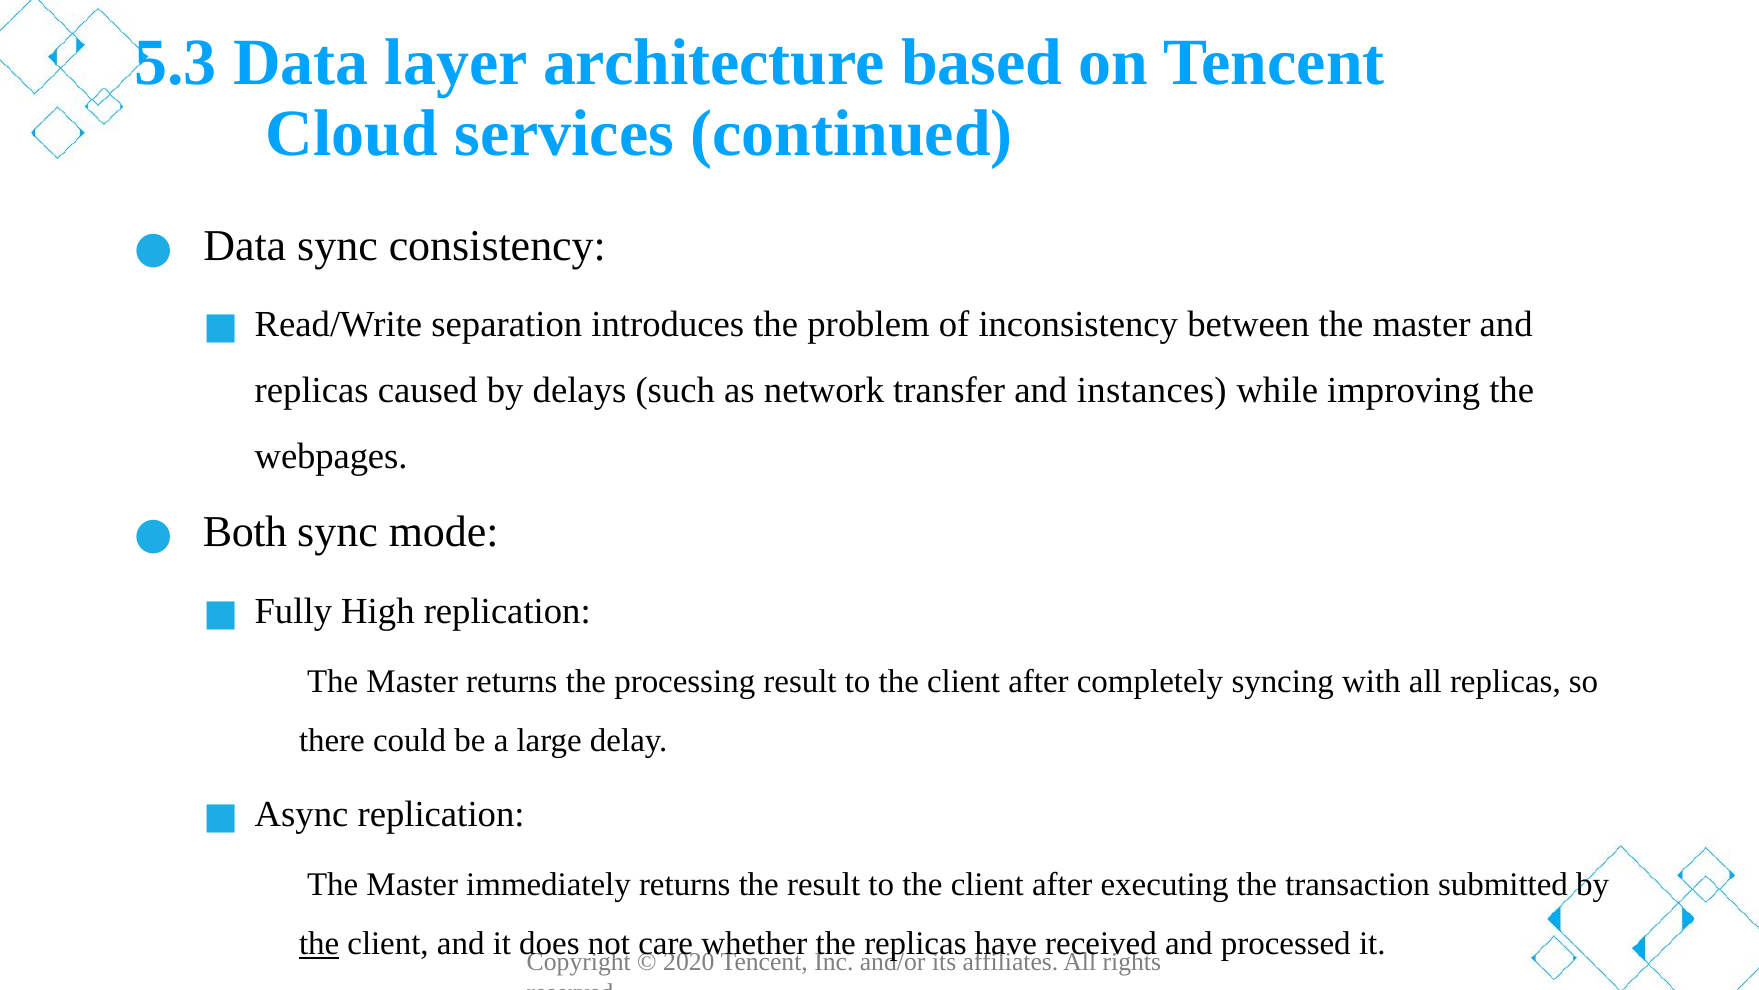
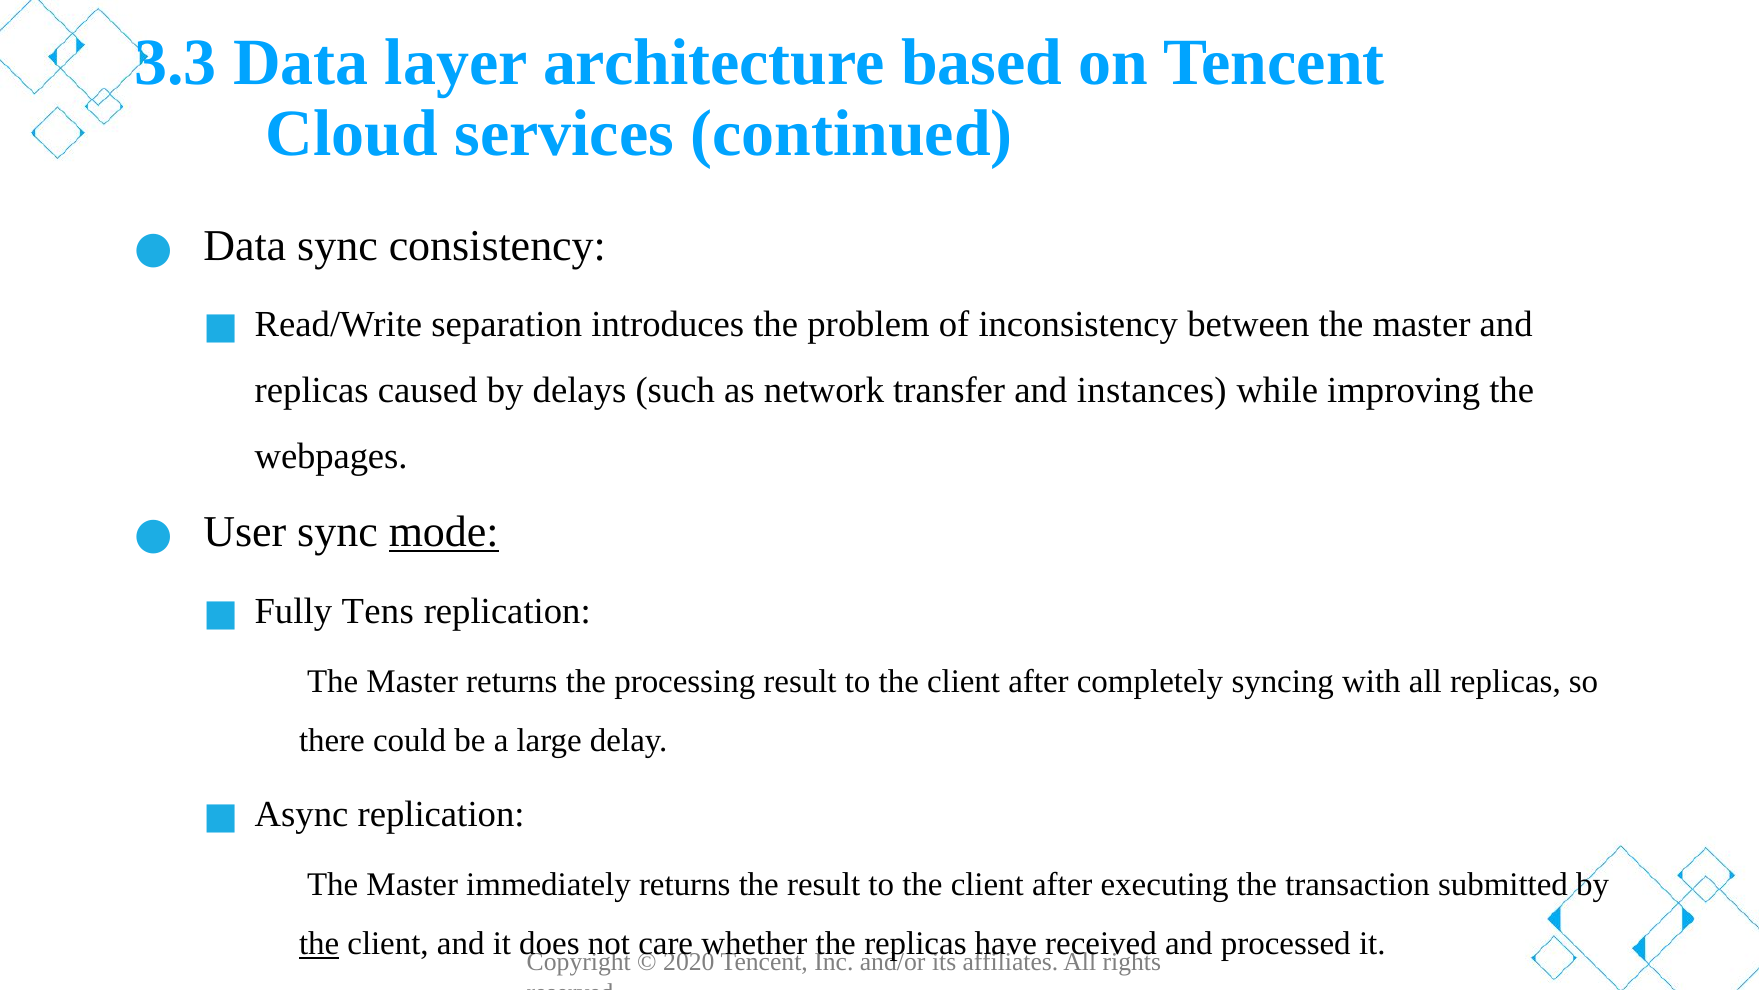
5.3: 5.3 -> 3.3
Both: Both -> User
mode underline: none -> present
High: High -> Tens
